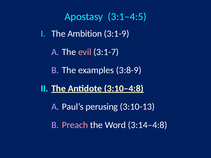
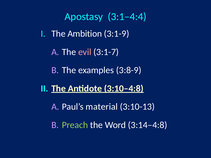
3:1‒4:5: 3:1‒4:5 -> 3:1‒4:4
perusing: perusing -> material
Preach colour: pink -> light green
